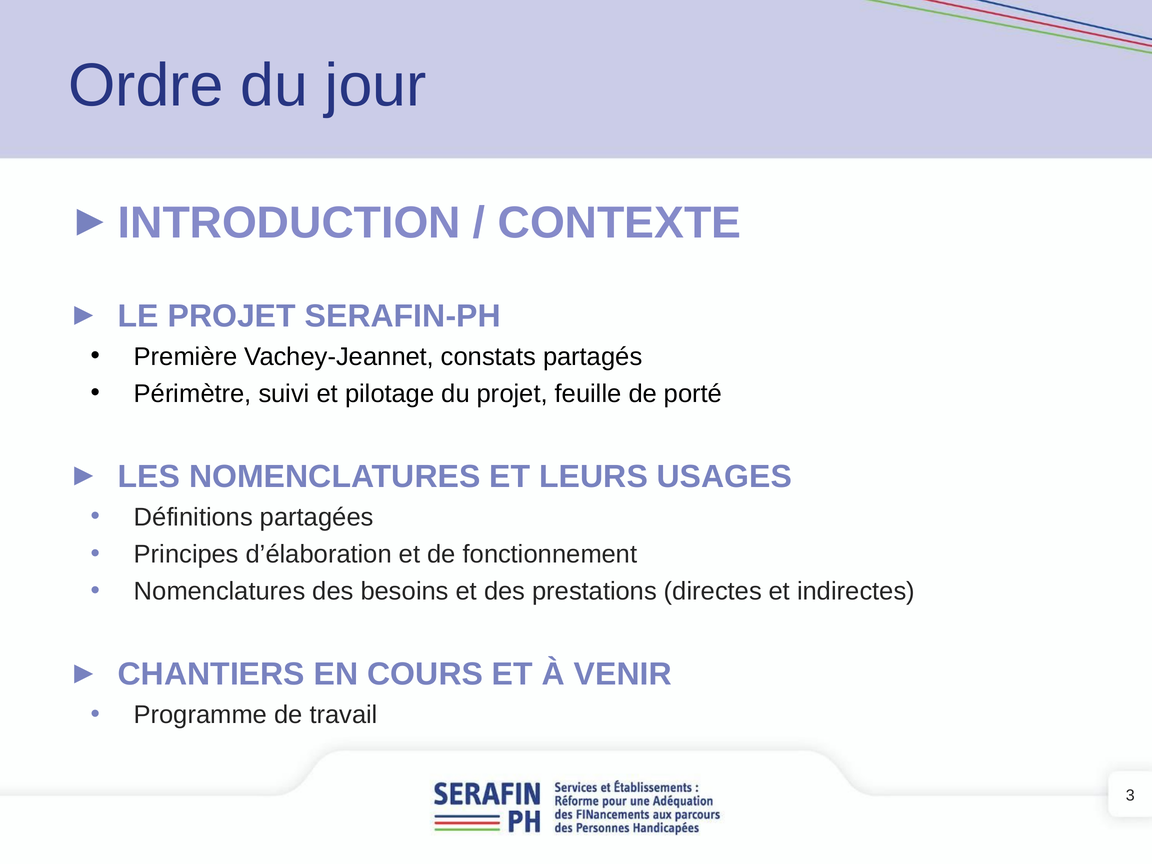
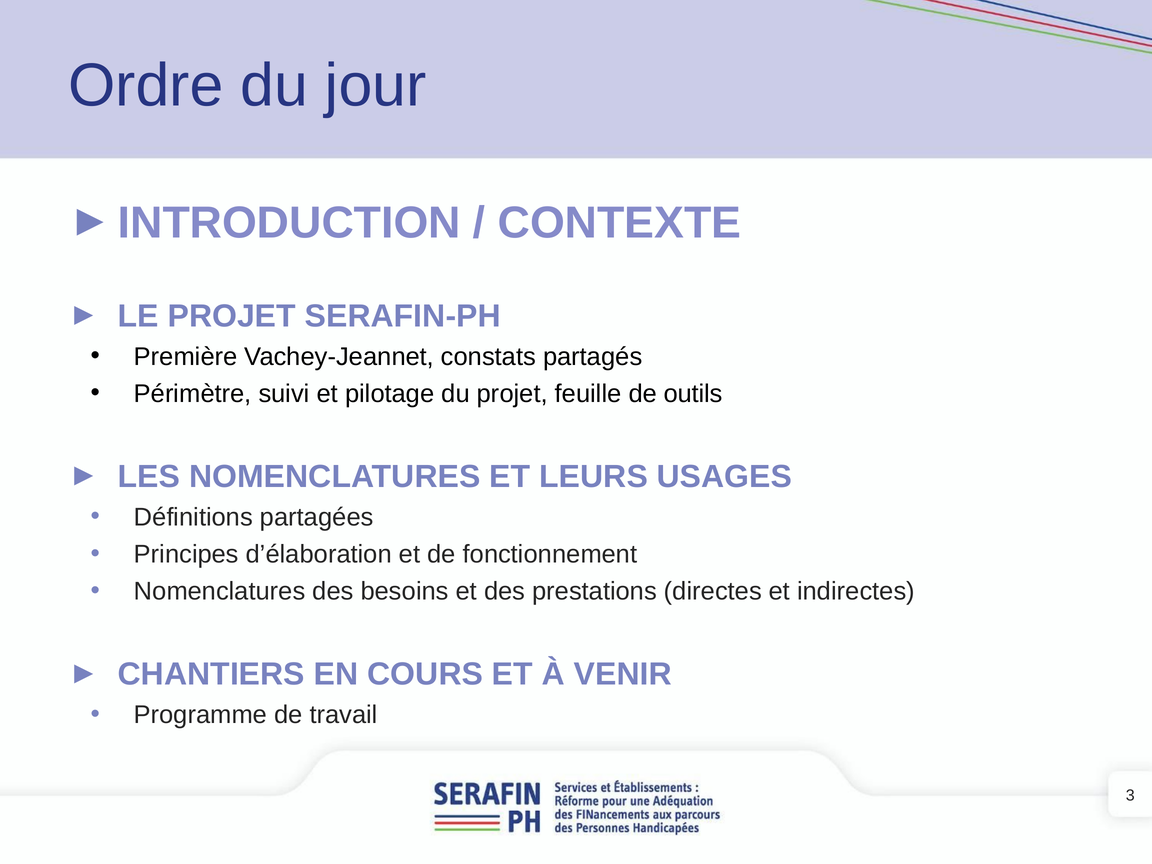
porté: porté -> outils
